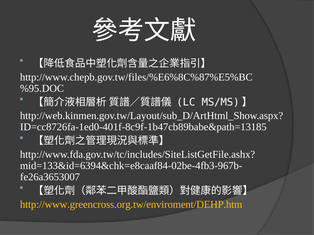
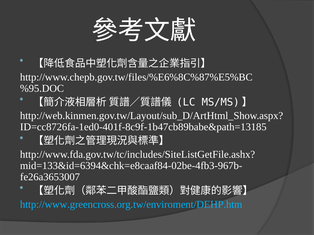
http://www.greencross.org.tw/enviroment/DEHP.htm colour: yellow -> light blue
